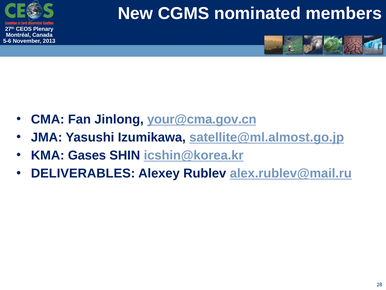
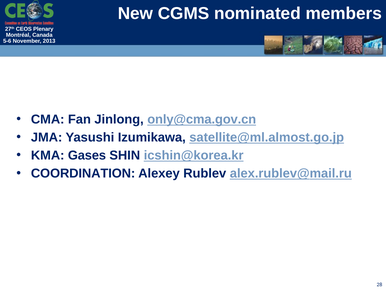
your@cma.gov.cn: your@cma.gov.cn -> only@cma.gov.cn
DELIVERABLES: DELIVERABLES -> COORDINATION
